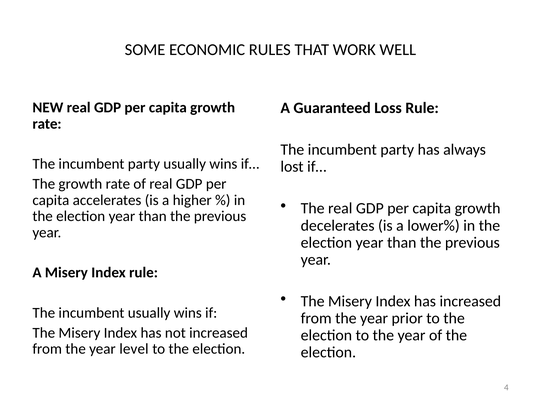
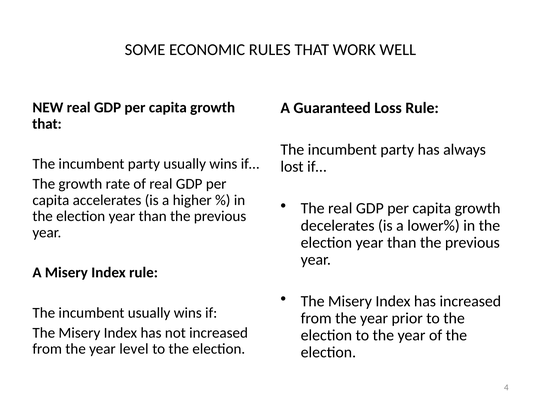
rate at (47, 124): rate -> that
